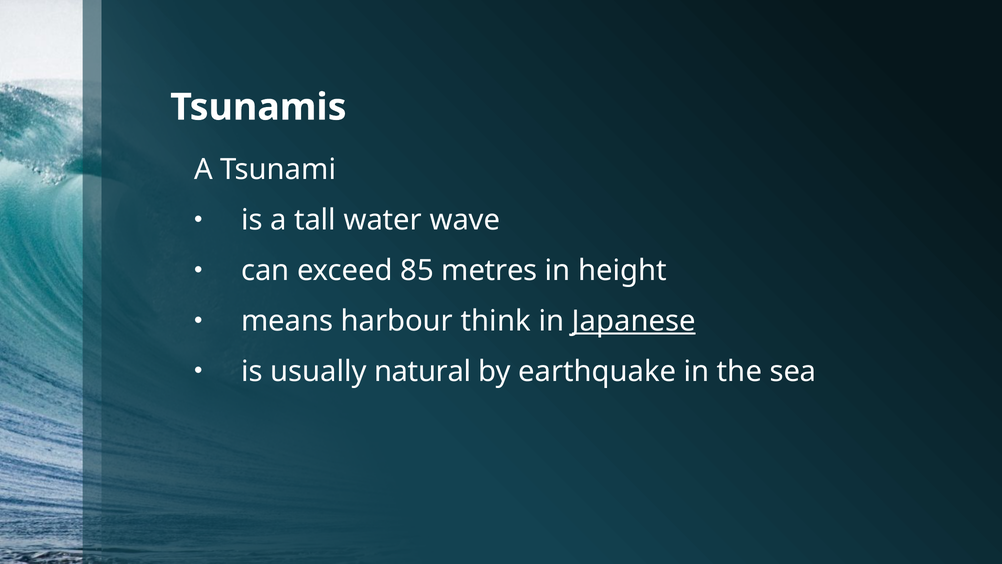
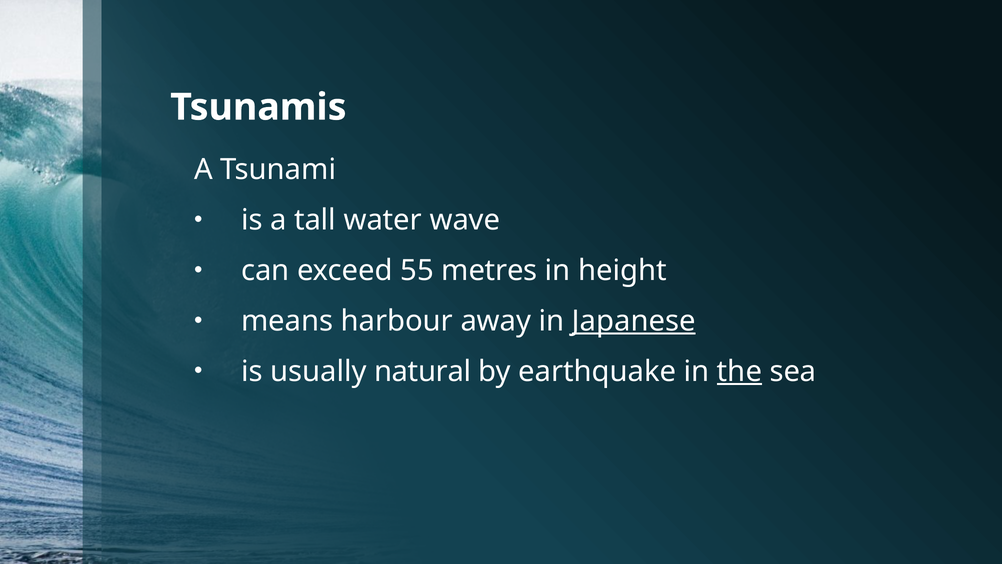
85: 85 -> 55
think: think -> away
the underline: none -> present
